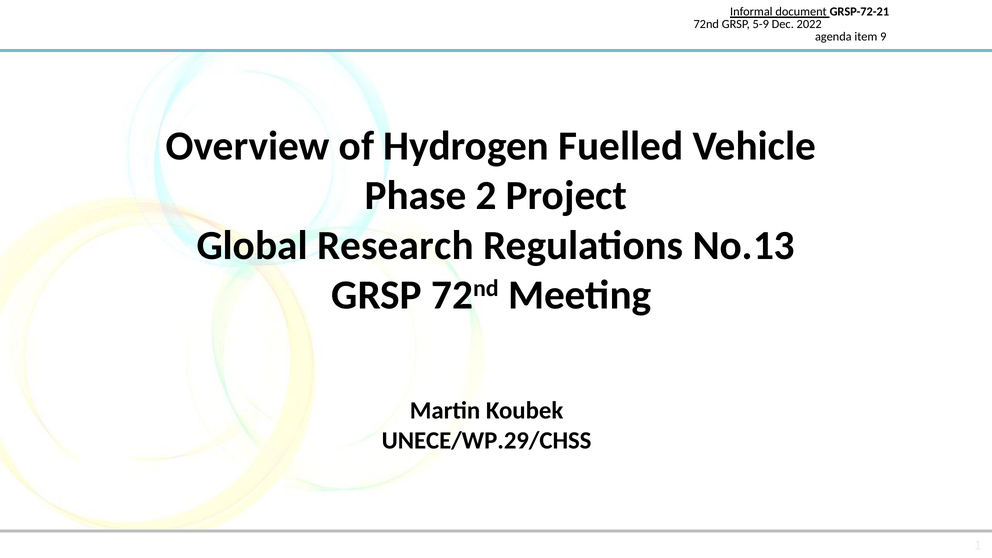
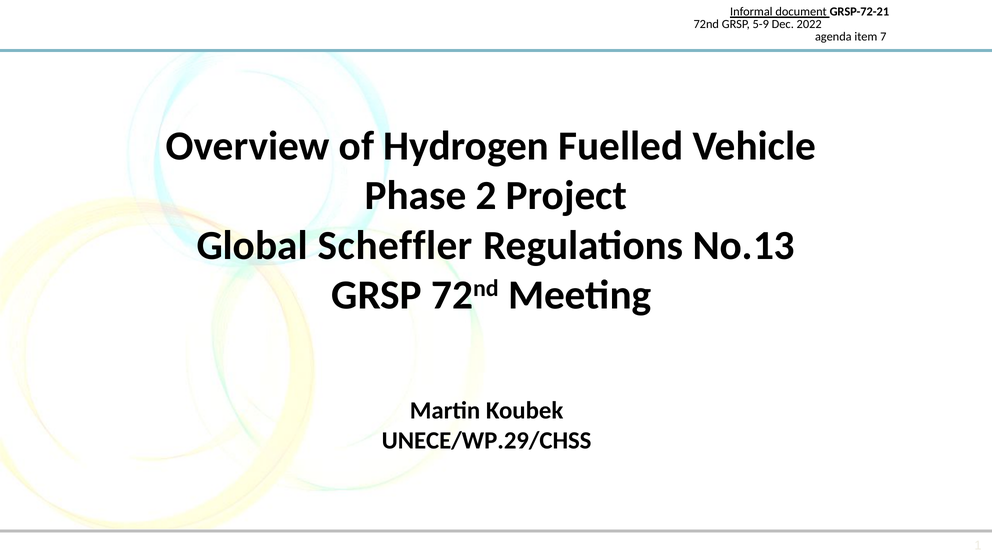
9: 9 -> 7
Research: Research -> Scheffler
